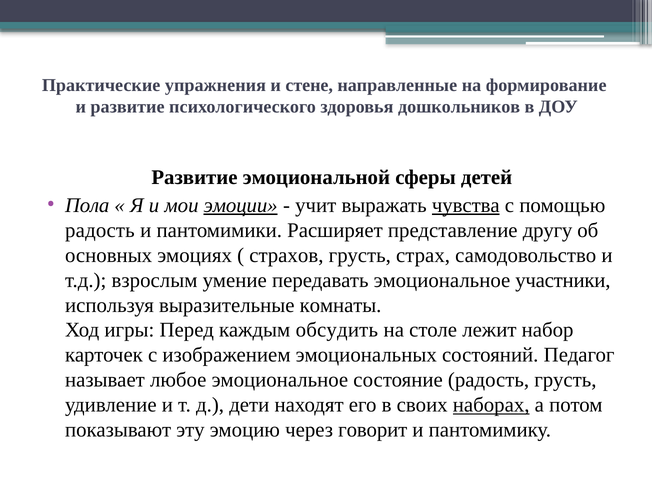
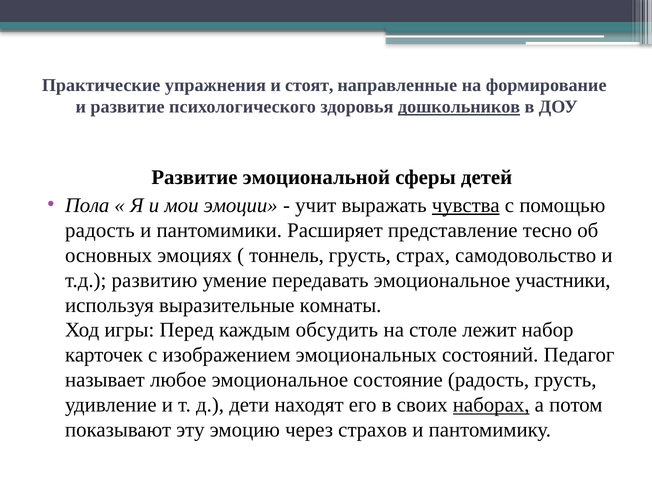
стене: стене -> стоят
дошкольников underline: none -> present
эмоции underline: present -> none
другу: другу -> тесно
страхов: страхов -> тоннель
взрослым: взрослым -> развитию
говорит: говорит -> страхов
